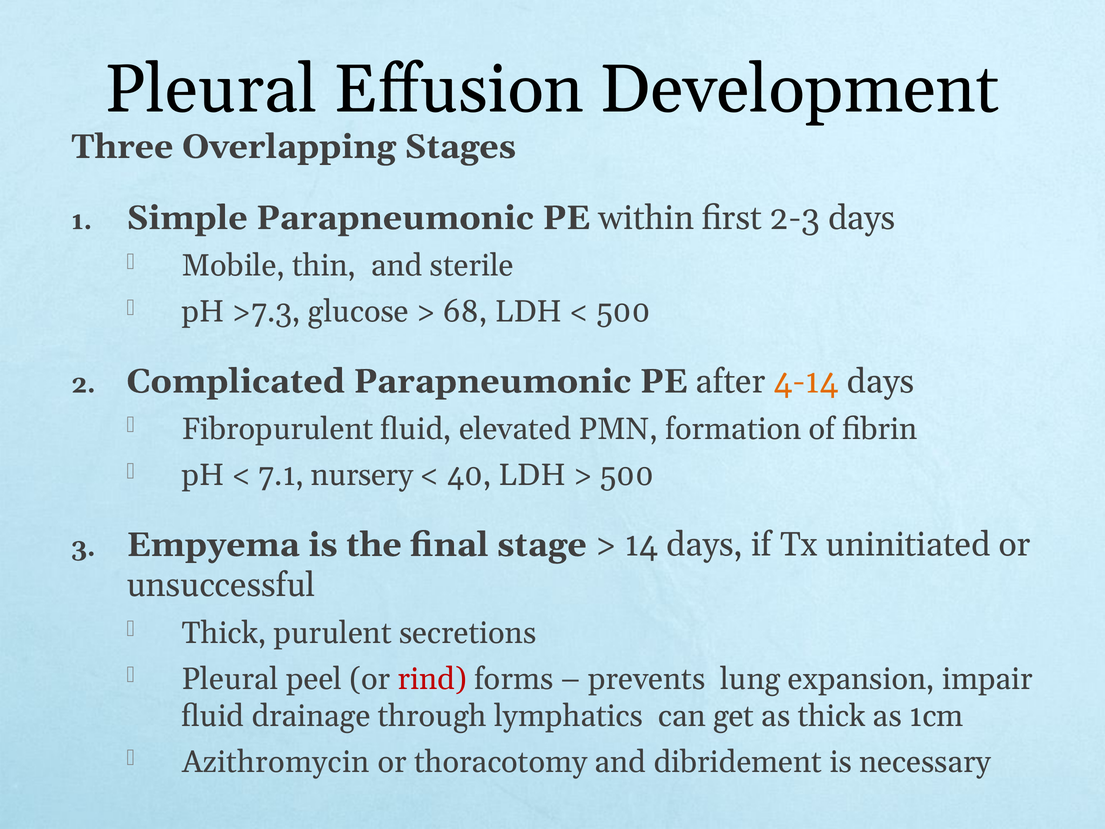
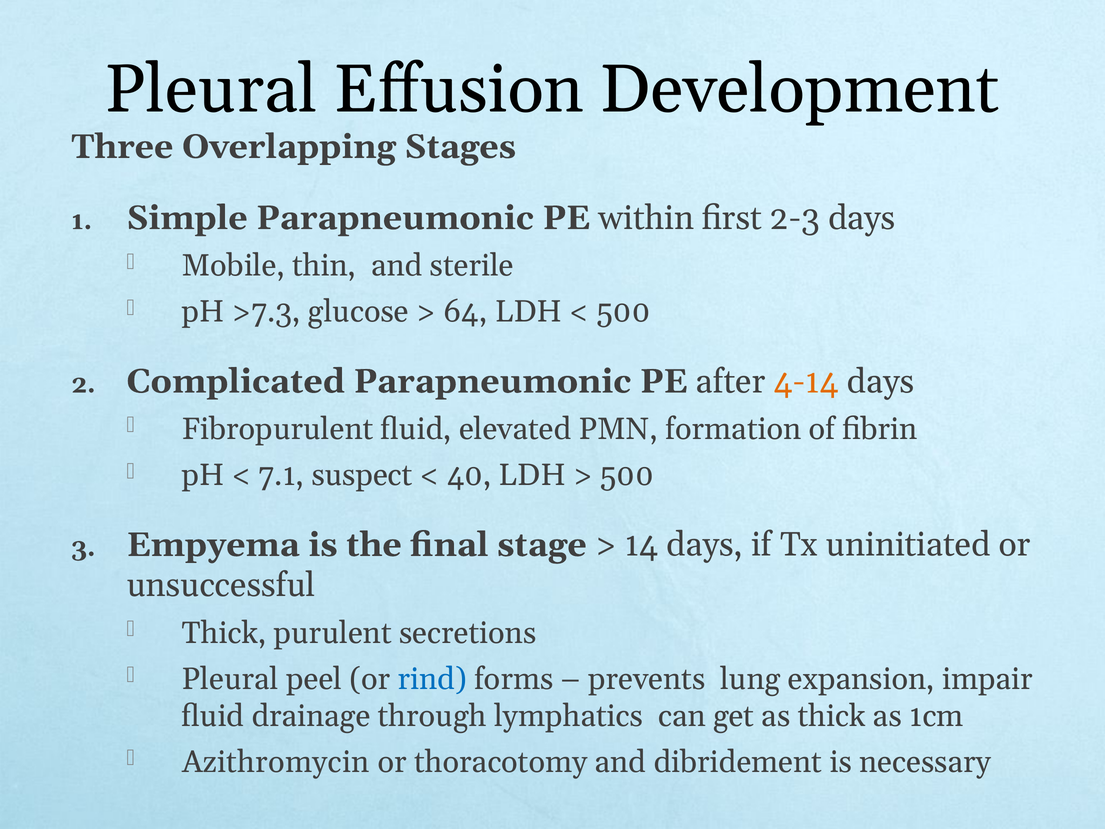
68: 68 -> 64
nursery: nursery -> suspect
rind colour: red -> blue
